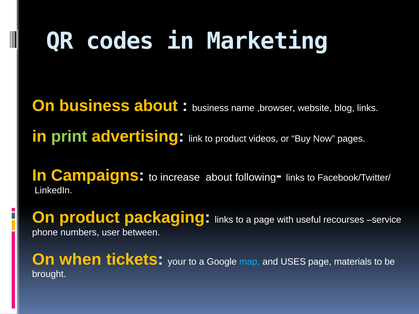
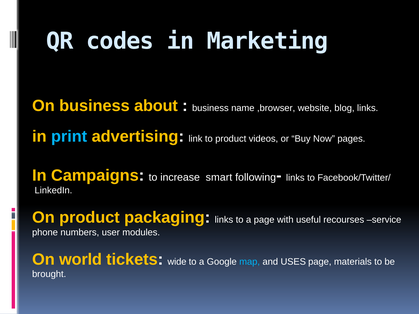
print colour: light green -> light blue
increase about: about -> smart
between: between -> modules
when: when -> world
your: your -> wide
